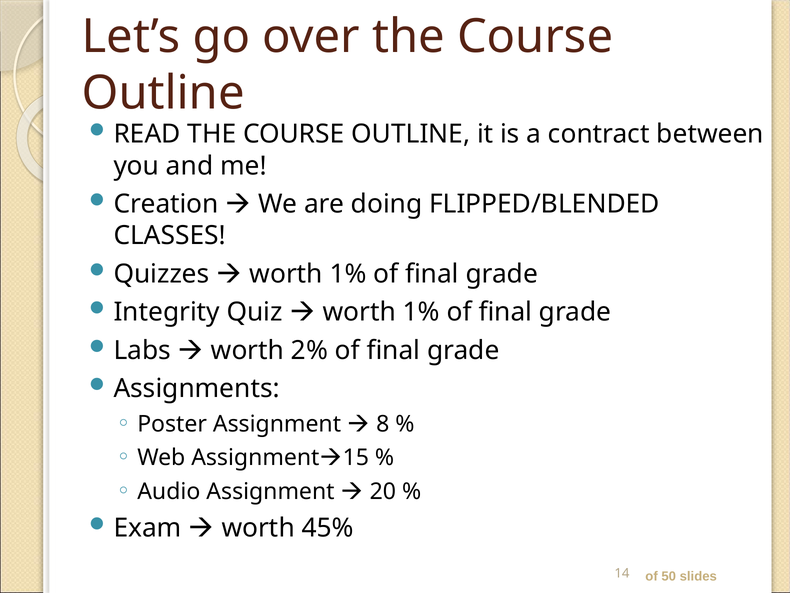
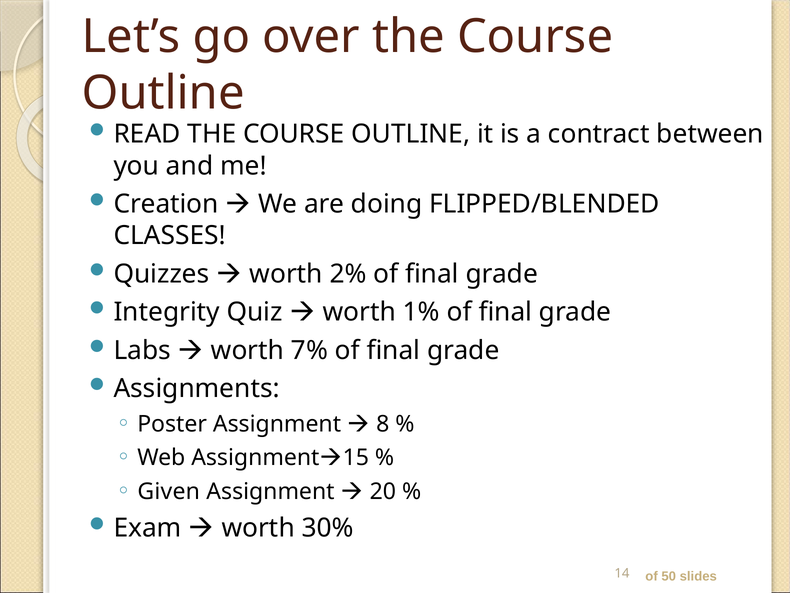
1% at (348, 274): 1% -> 2%
2%: 2% -> 7%
Audio: Audio -> Given
45%: 45% -> 30%
